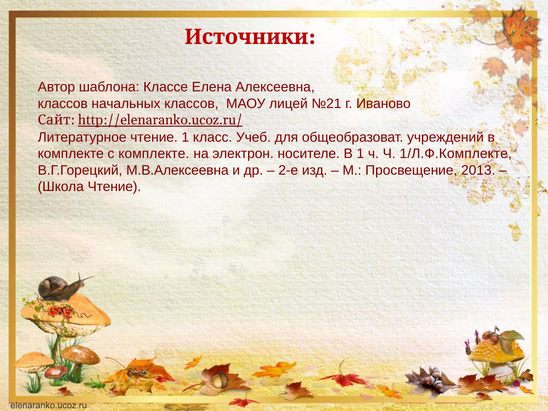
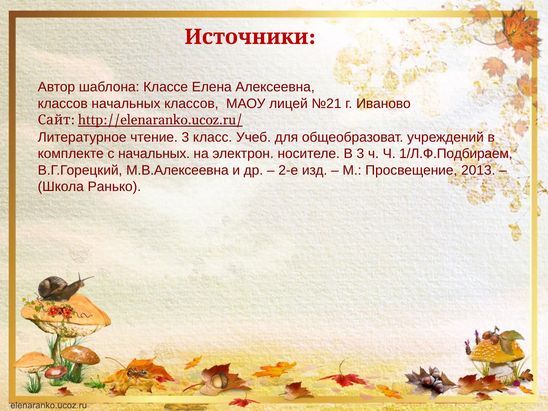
чтение 1: 1 -> 3
с комплекте: комплекте -> начальных
В 1: 1 -> 3
1/Л.Ф.Комплекте: 1/Л.Ф.Комплекте -> 1/Л.Ф.Подбираем
Школа Чтение: Чтение -> Ранько
